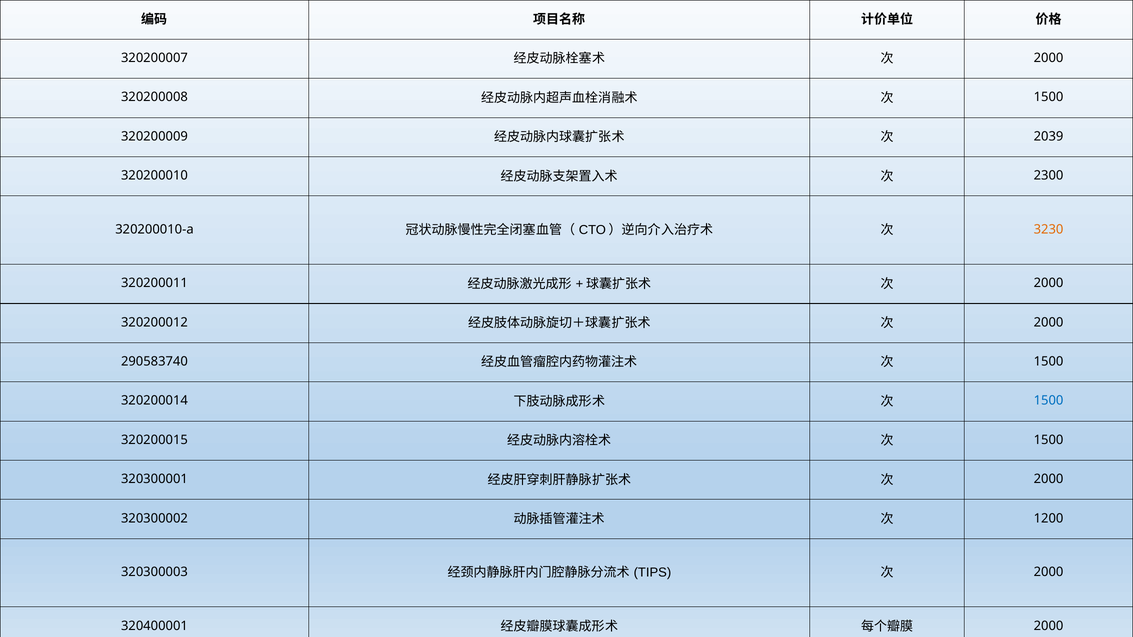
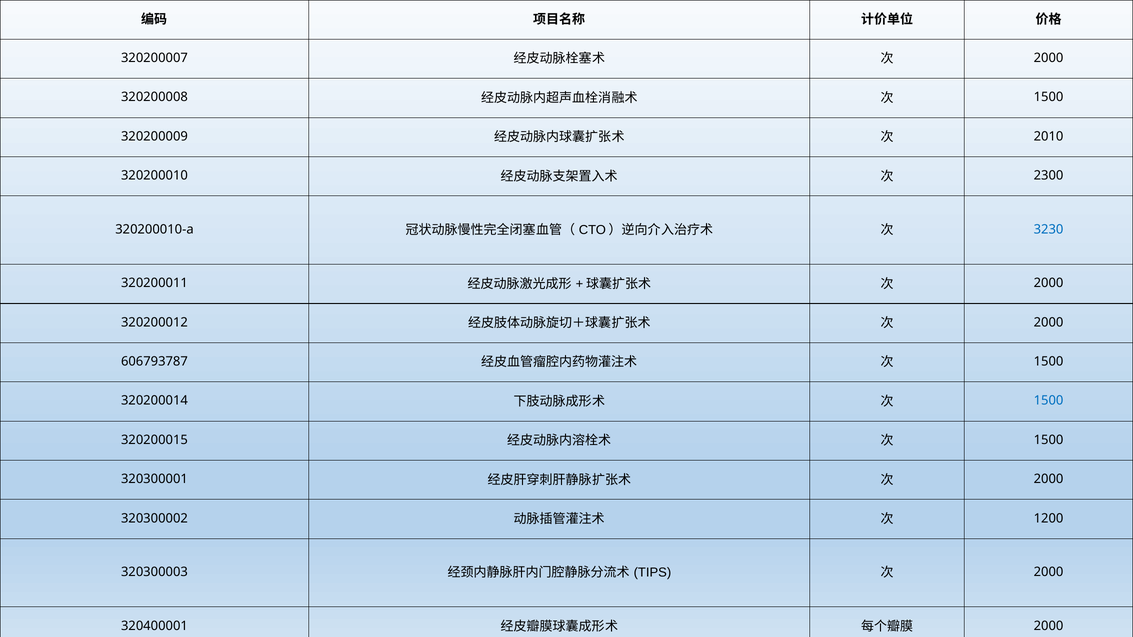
2039: 2039 -> 2010
3230 colour: orange -> blue
290583740: 290583740 -> 606793787
